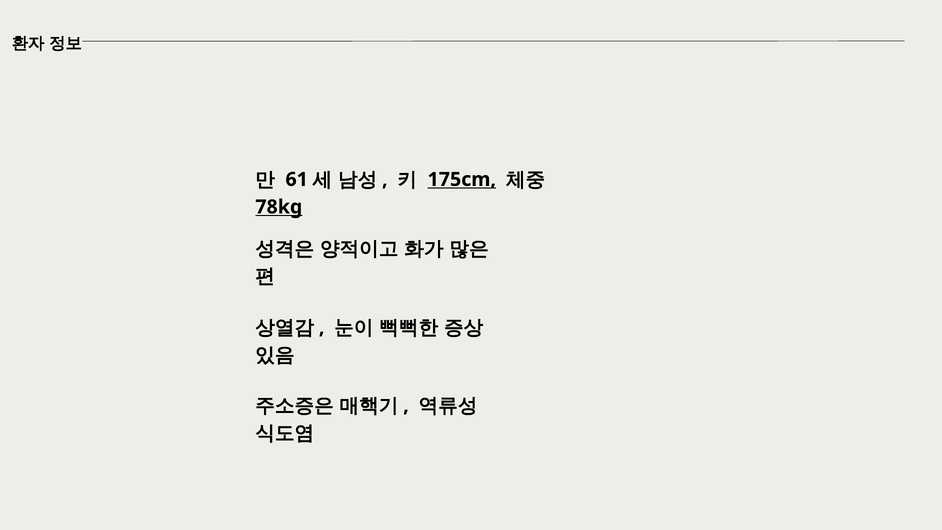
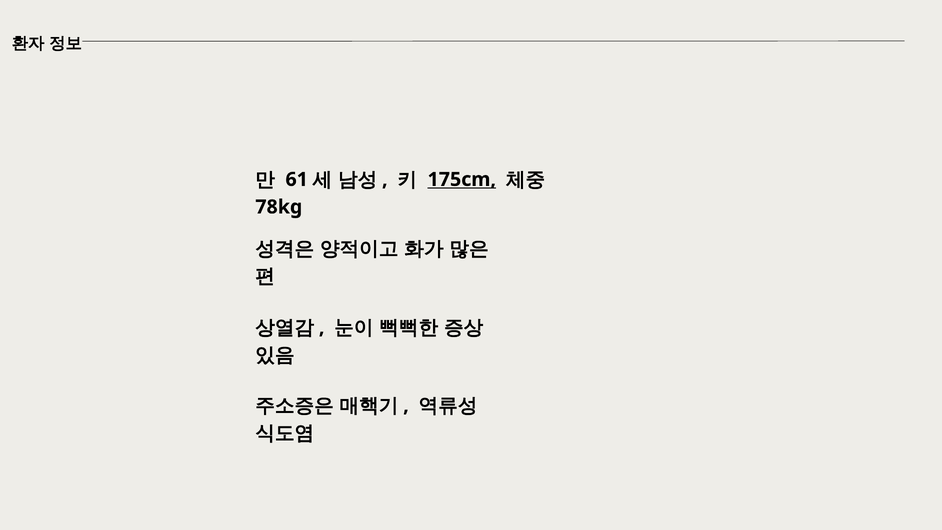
78kg underline: present -> none
